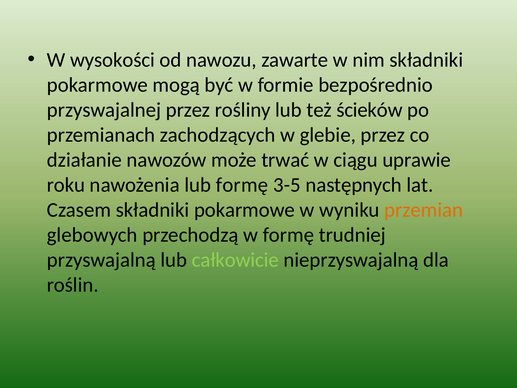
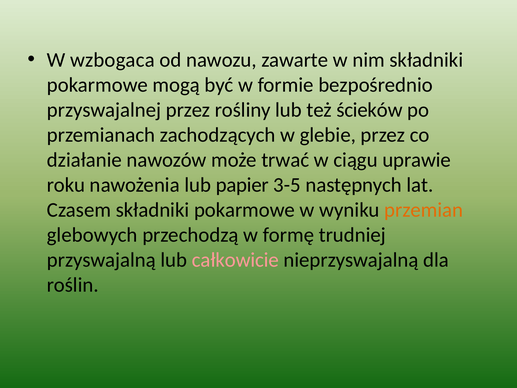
wysokości: wysokości -> wzbogaca
lub formę: formę -> papier
całkowicie colour: light green -> pink
